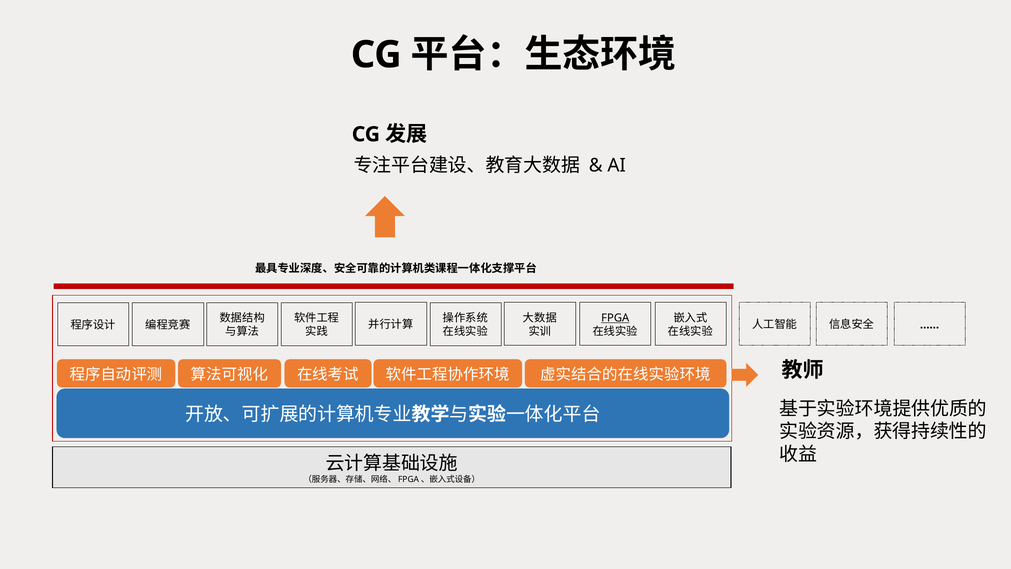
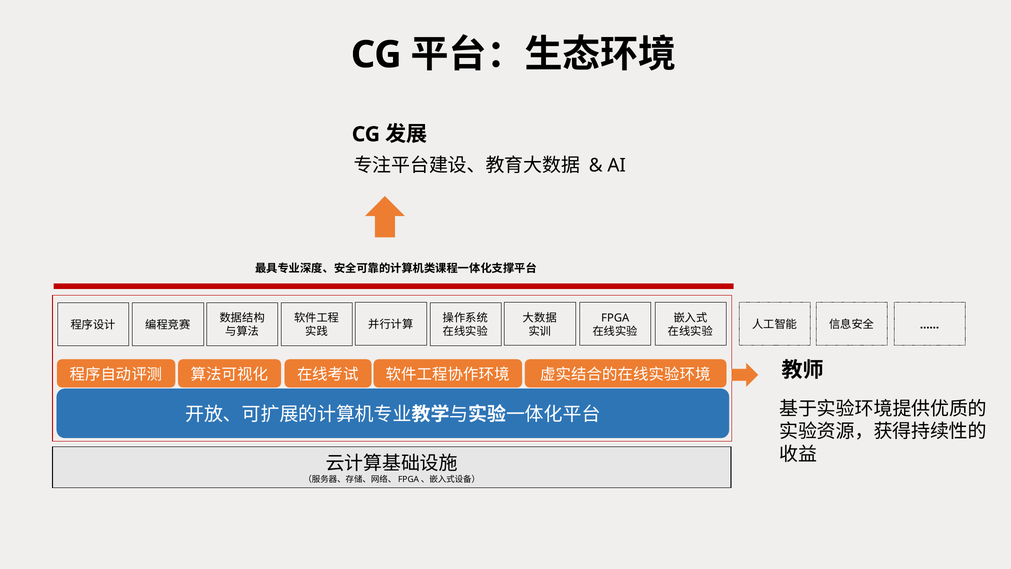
FPGA underline: present -> none
